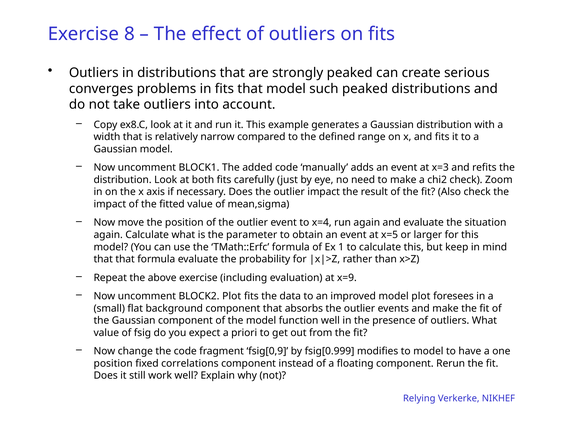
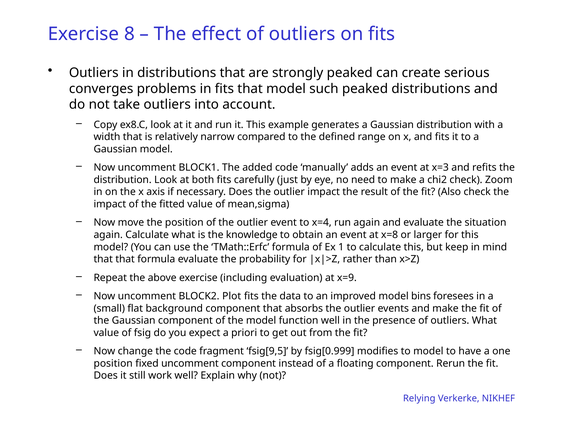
parameter: parameter -> knowledge
x=5: x=5 -> x=8
model plot: plot -> bins
fsig[0,9: fsig[0,9 -> fsig[9,5
fixed correlations: correlations -> uncomment
